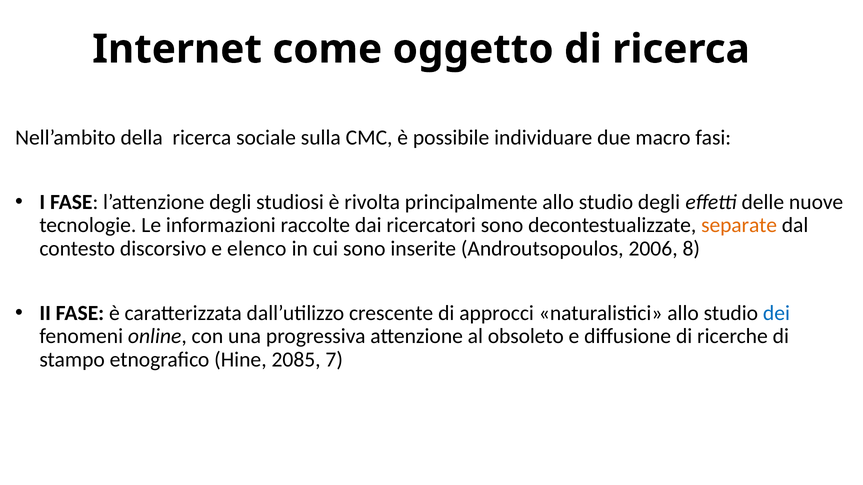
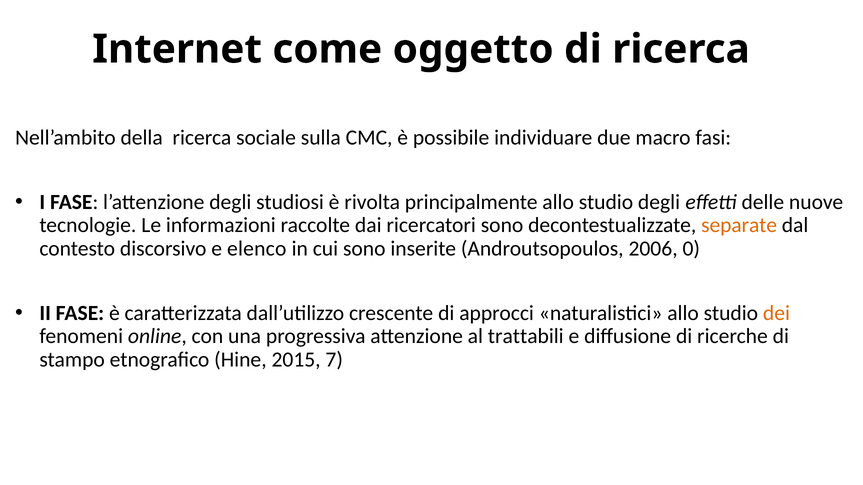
8: 8 -> 0
dei colour: blue -> orange
obsoleto: obsoleto -> trattabili
2085: 2085 -> 2015
